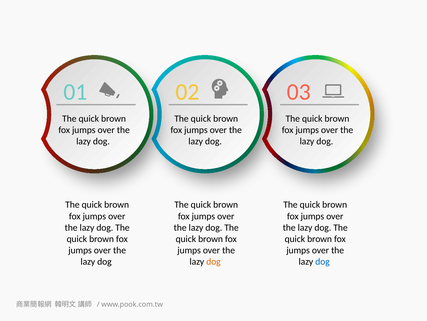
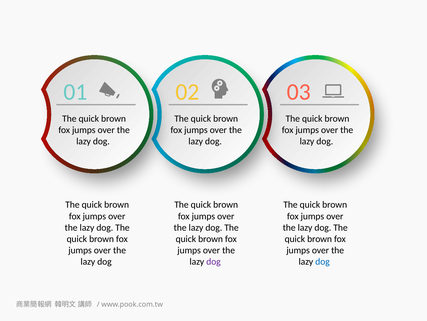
dog at (213, 261) colour: orange -> purple
